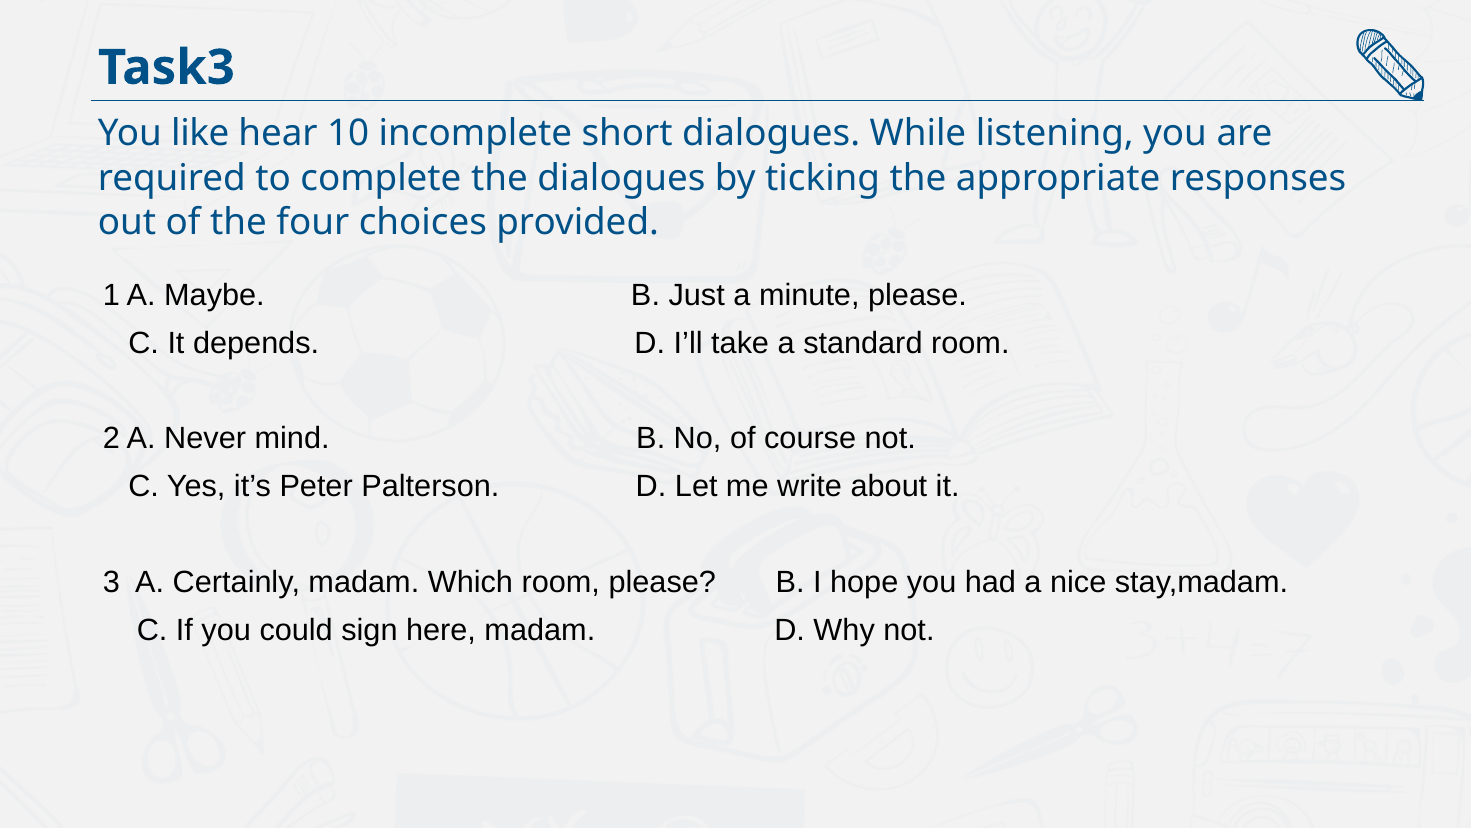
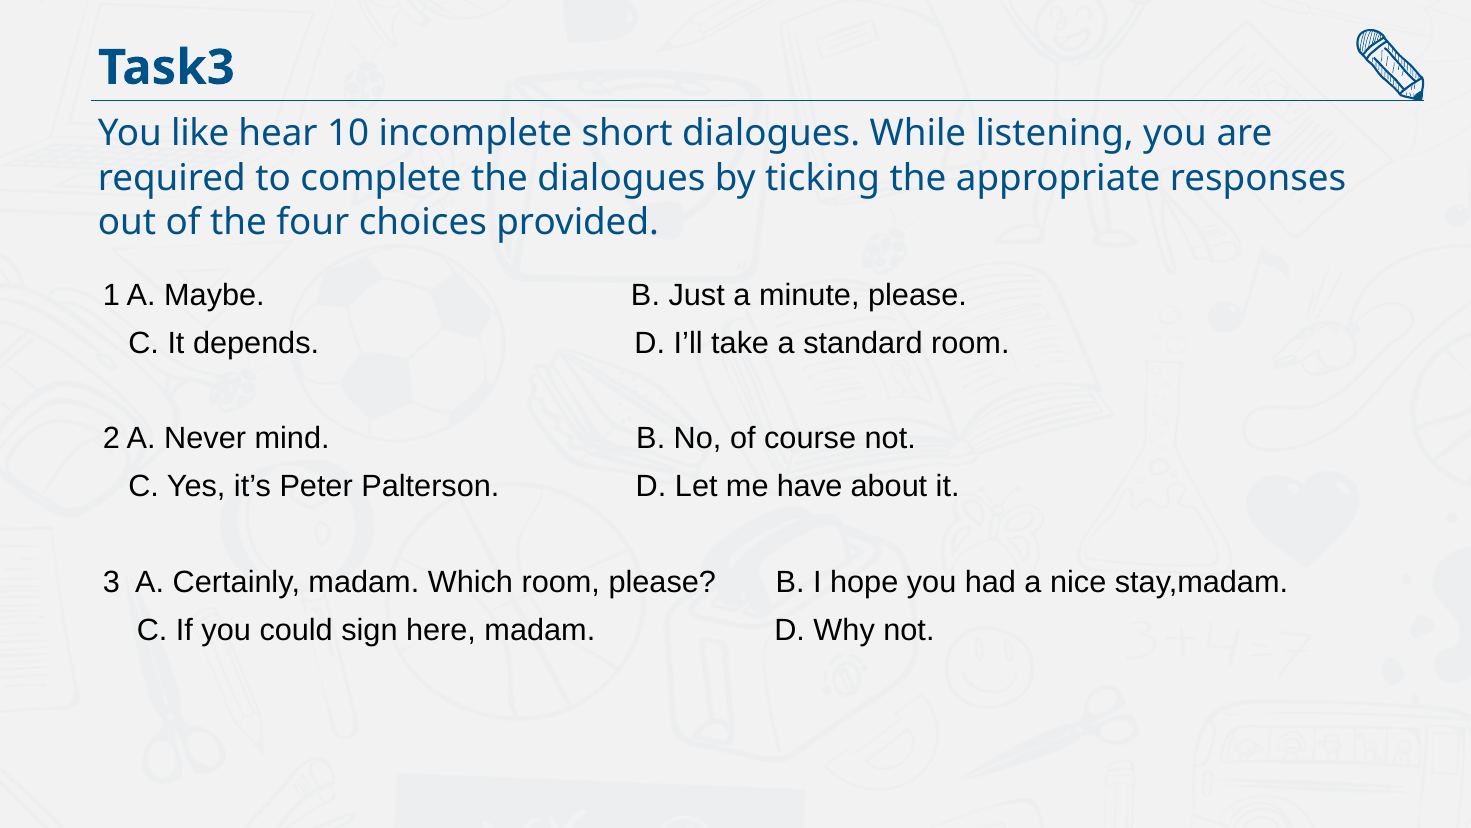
write: write -> have
